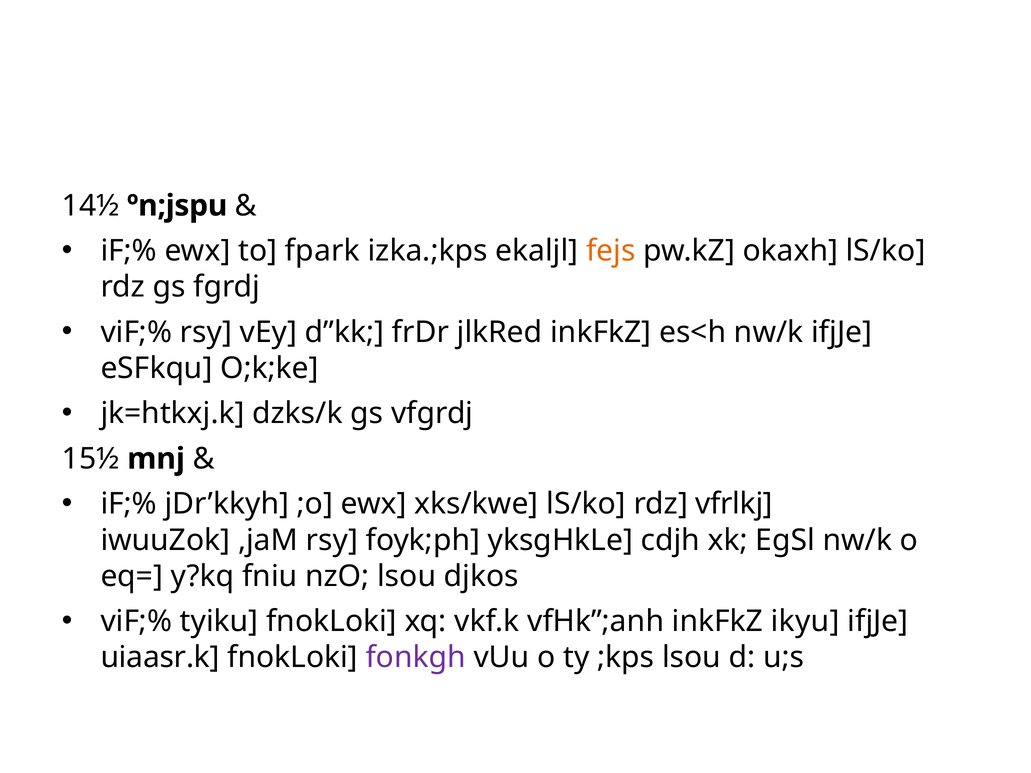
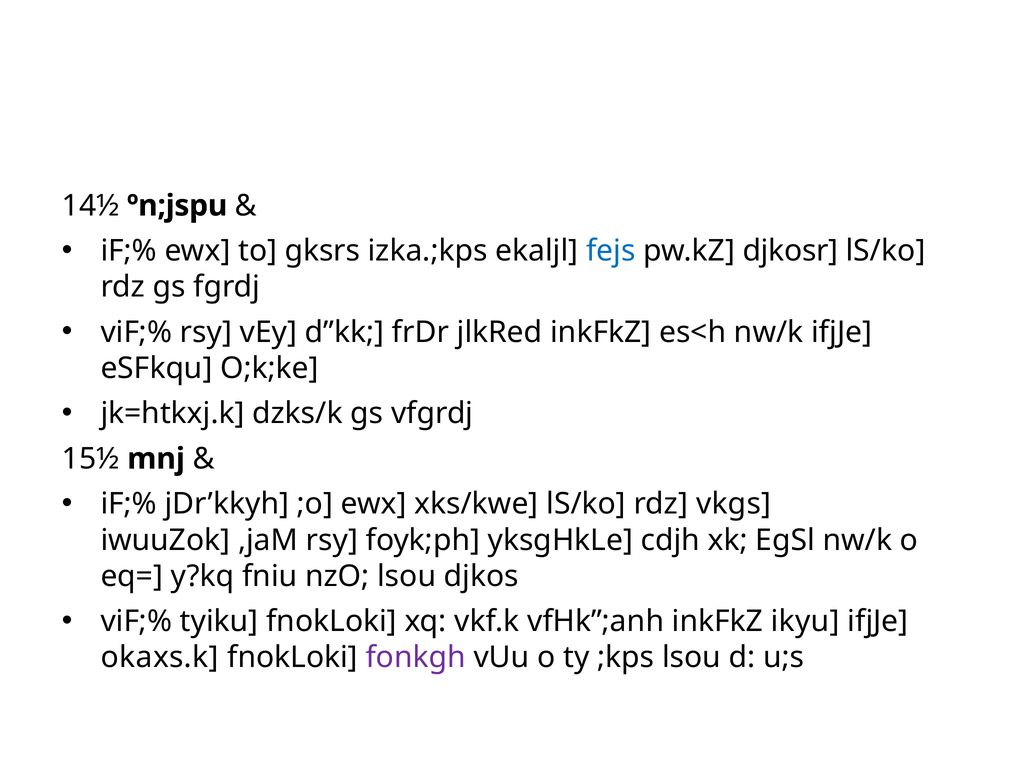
fpark: fpark -> gksrs
fejs colour: orange -> blue
okaxh: okaxh -> djkosr
vfrlkj: vfrlkj -> vkgs
uiaasr.k: uiaasr.k -> okaxs.k
